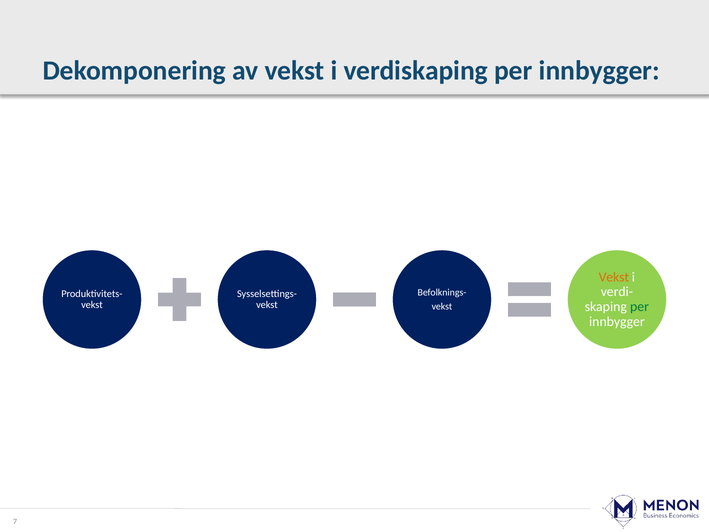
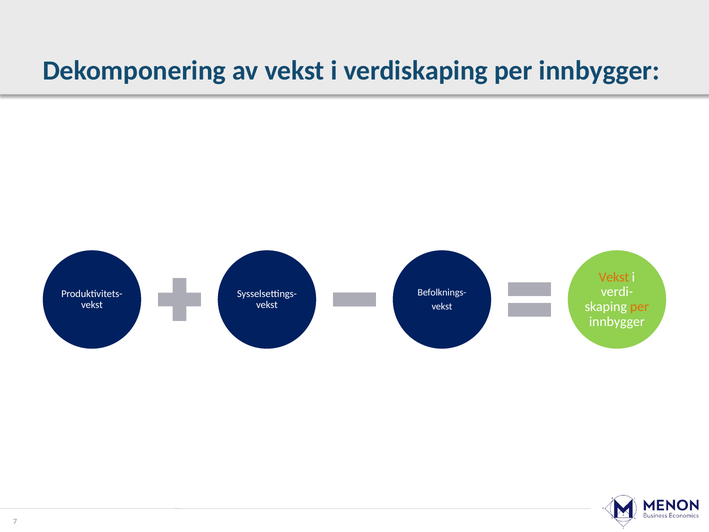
per at (640, 307) colour: green -> orange
